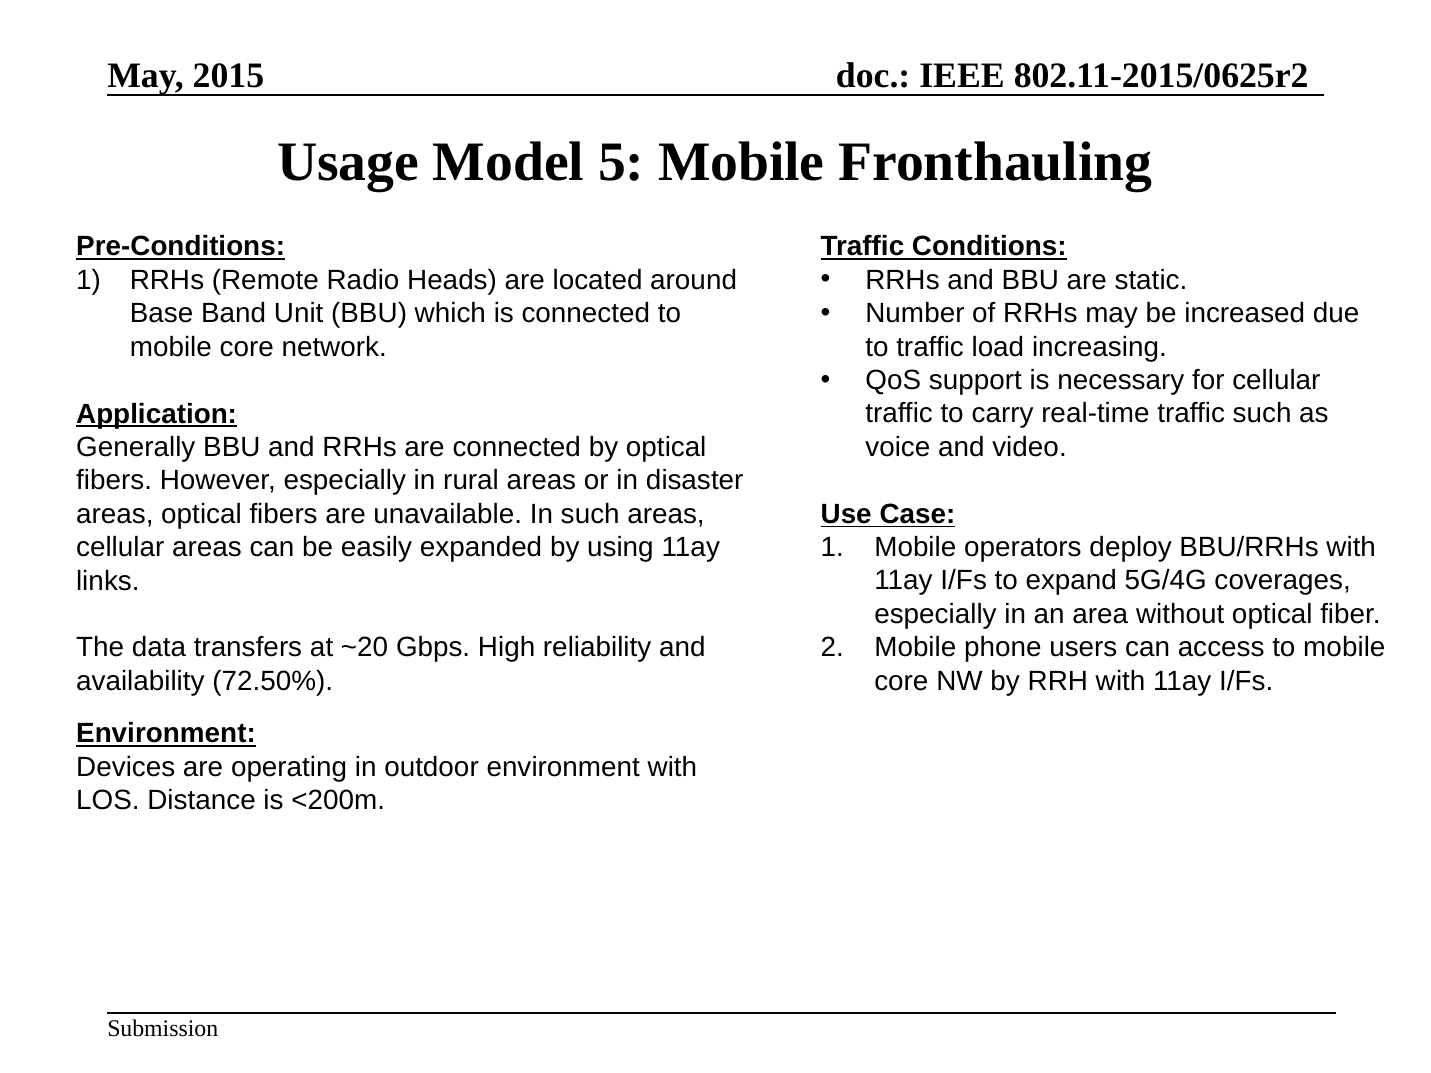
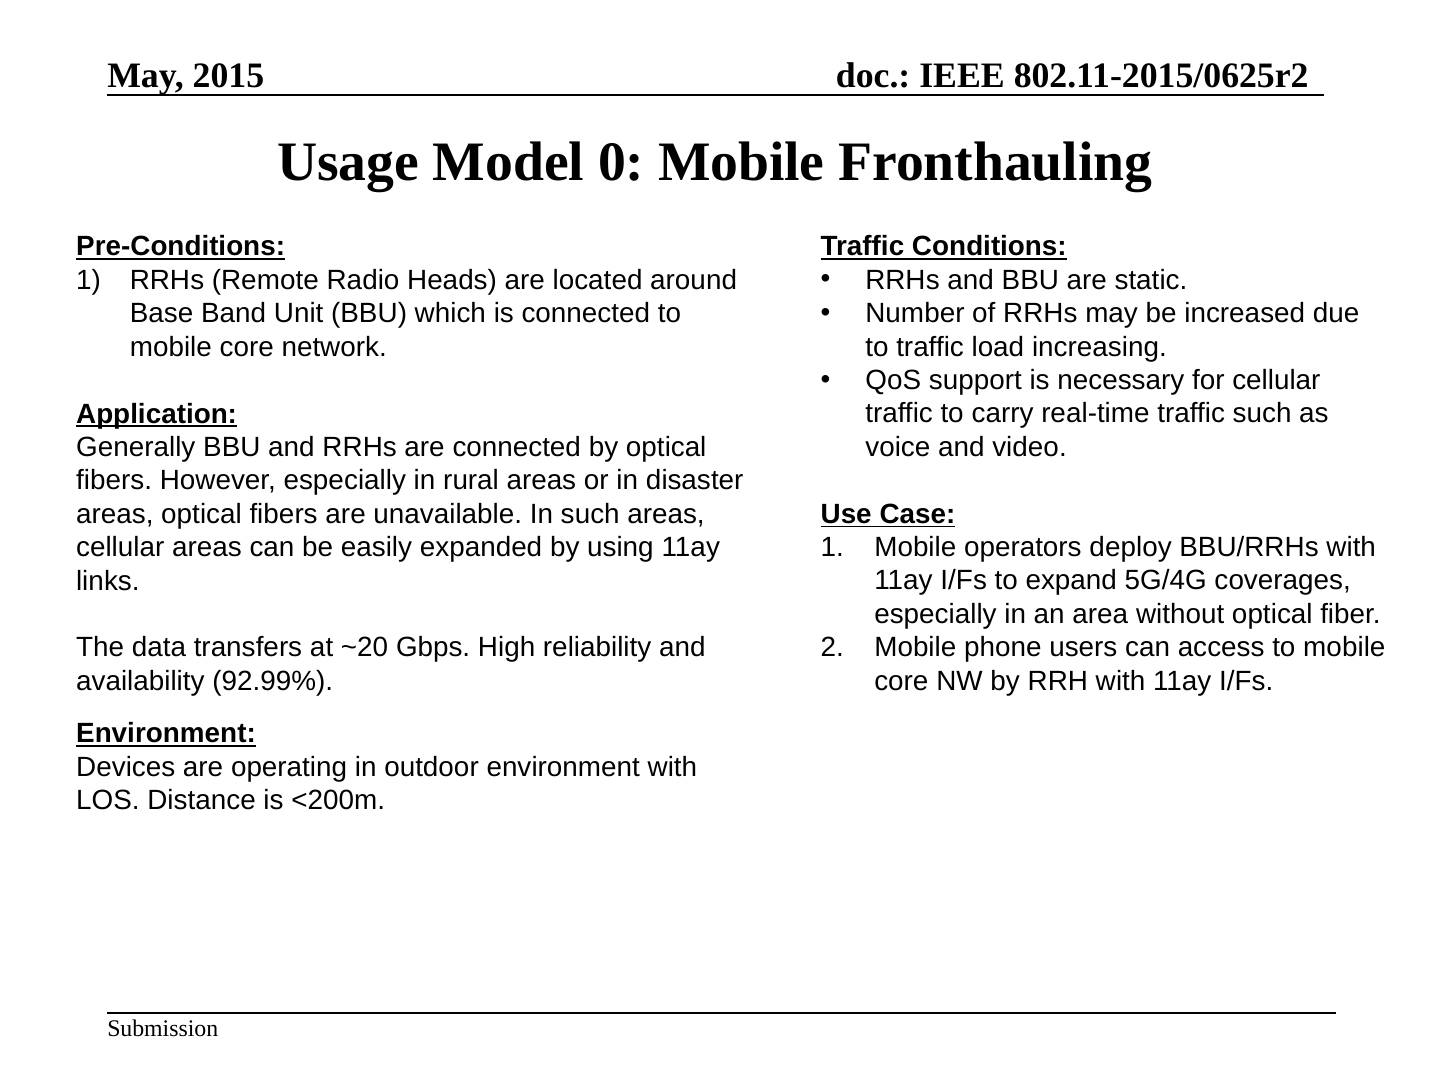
5: 5 -> 0
72.50%: 72.50% -> 92.99%
